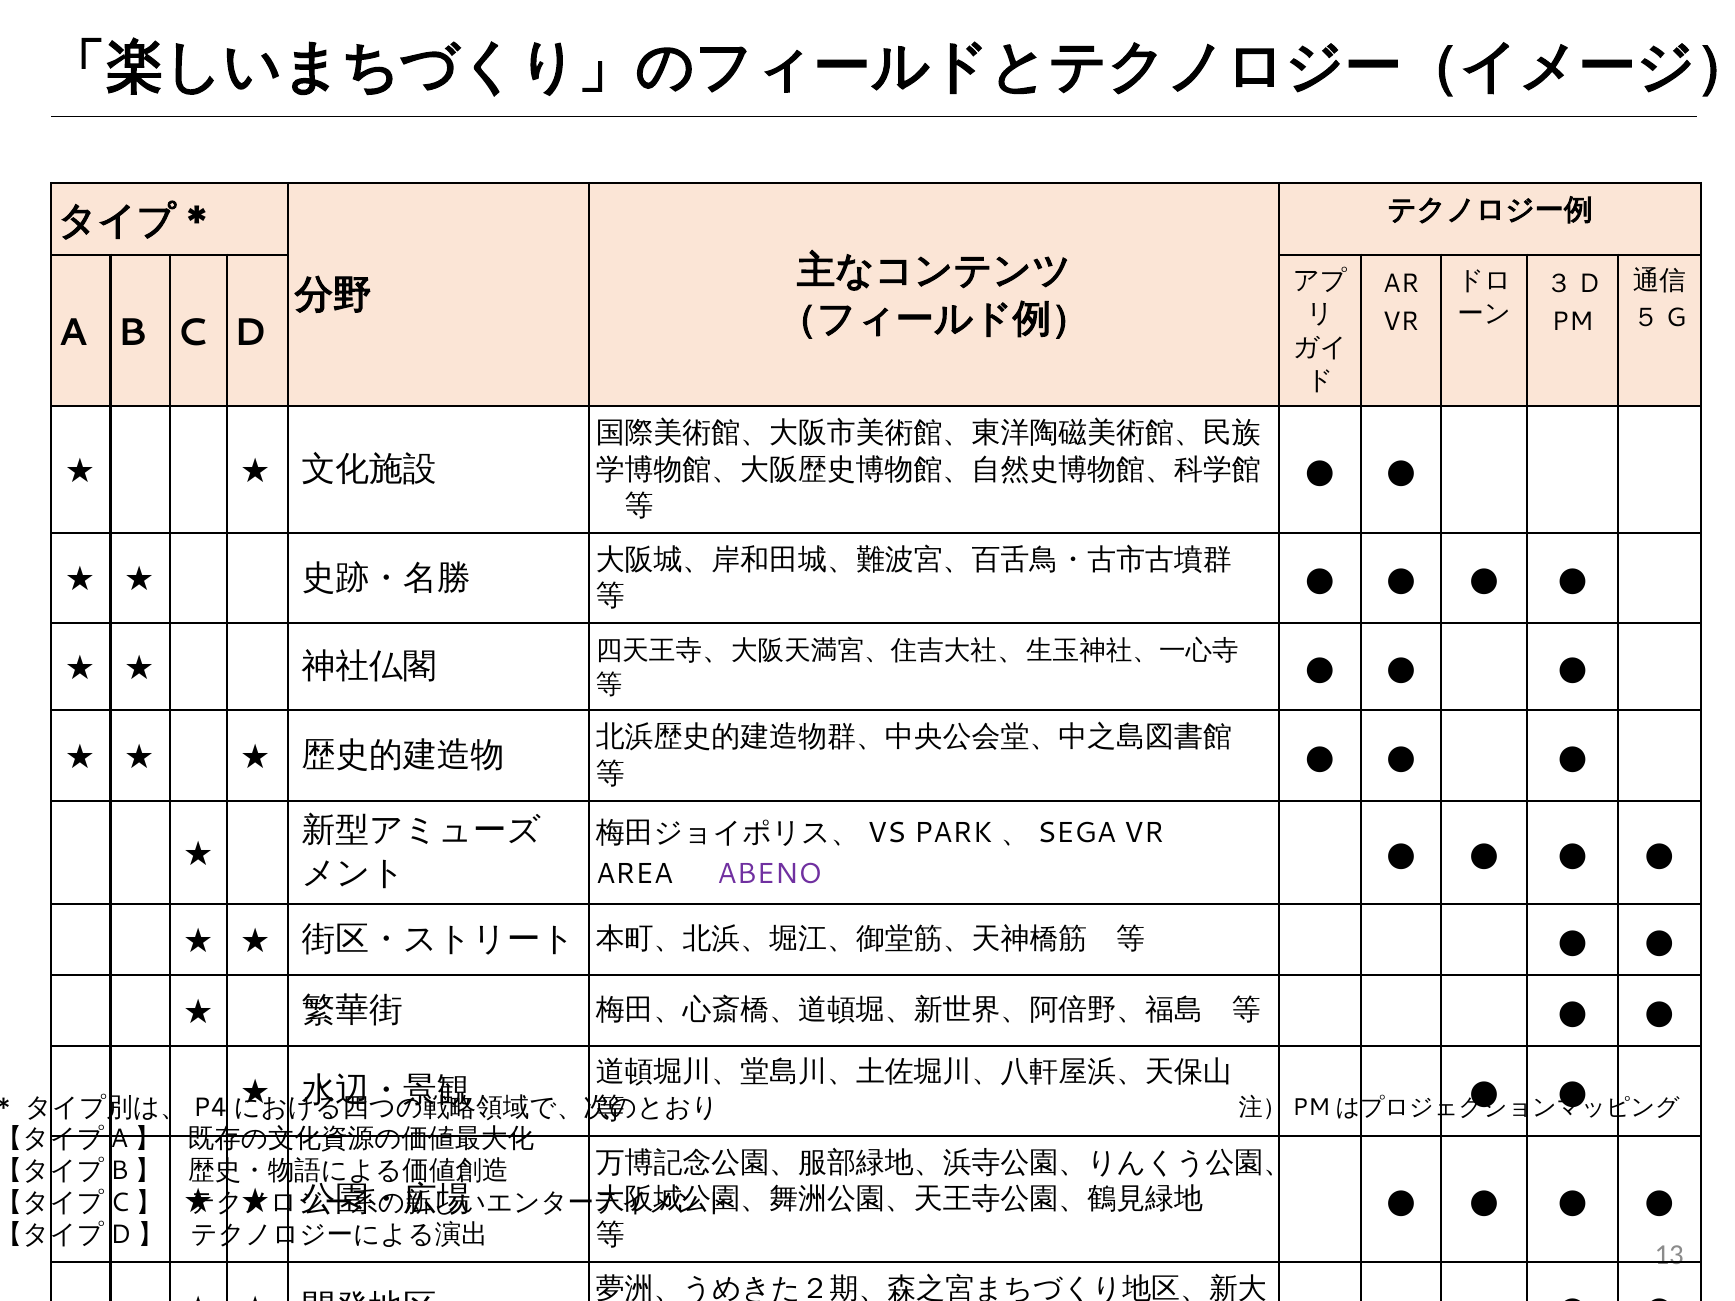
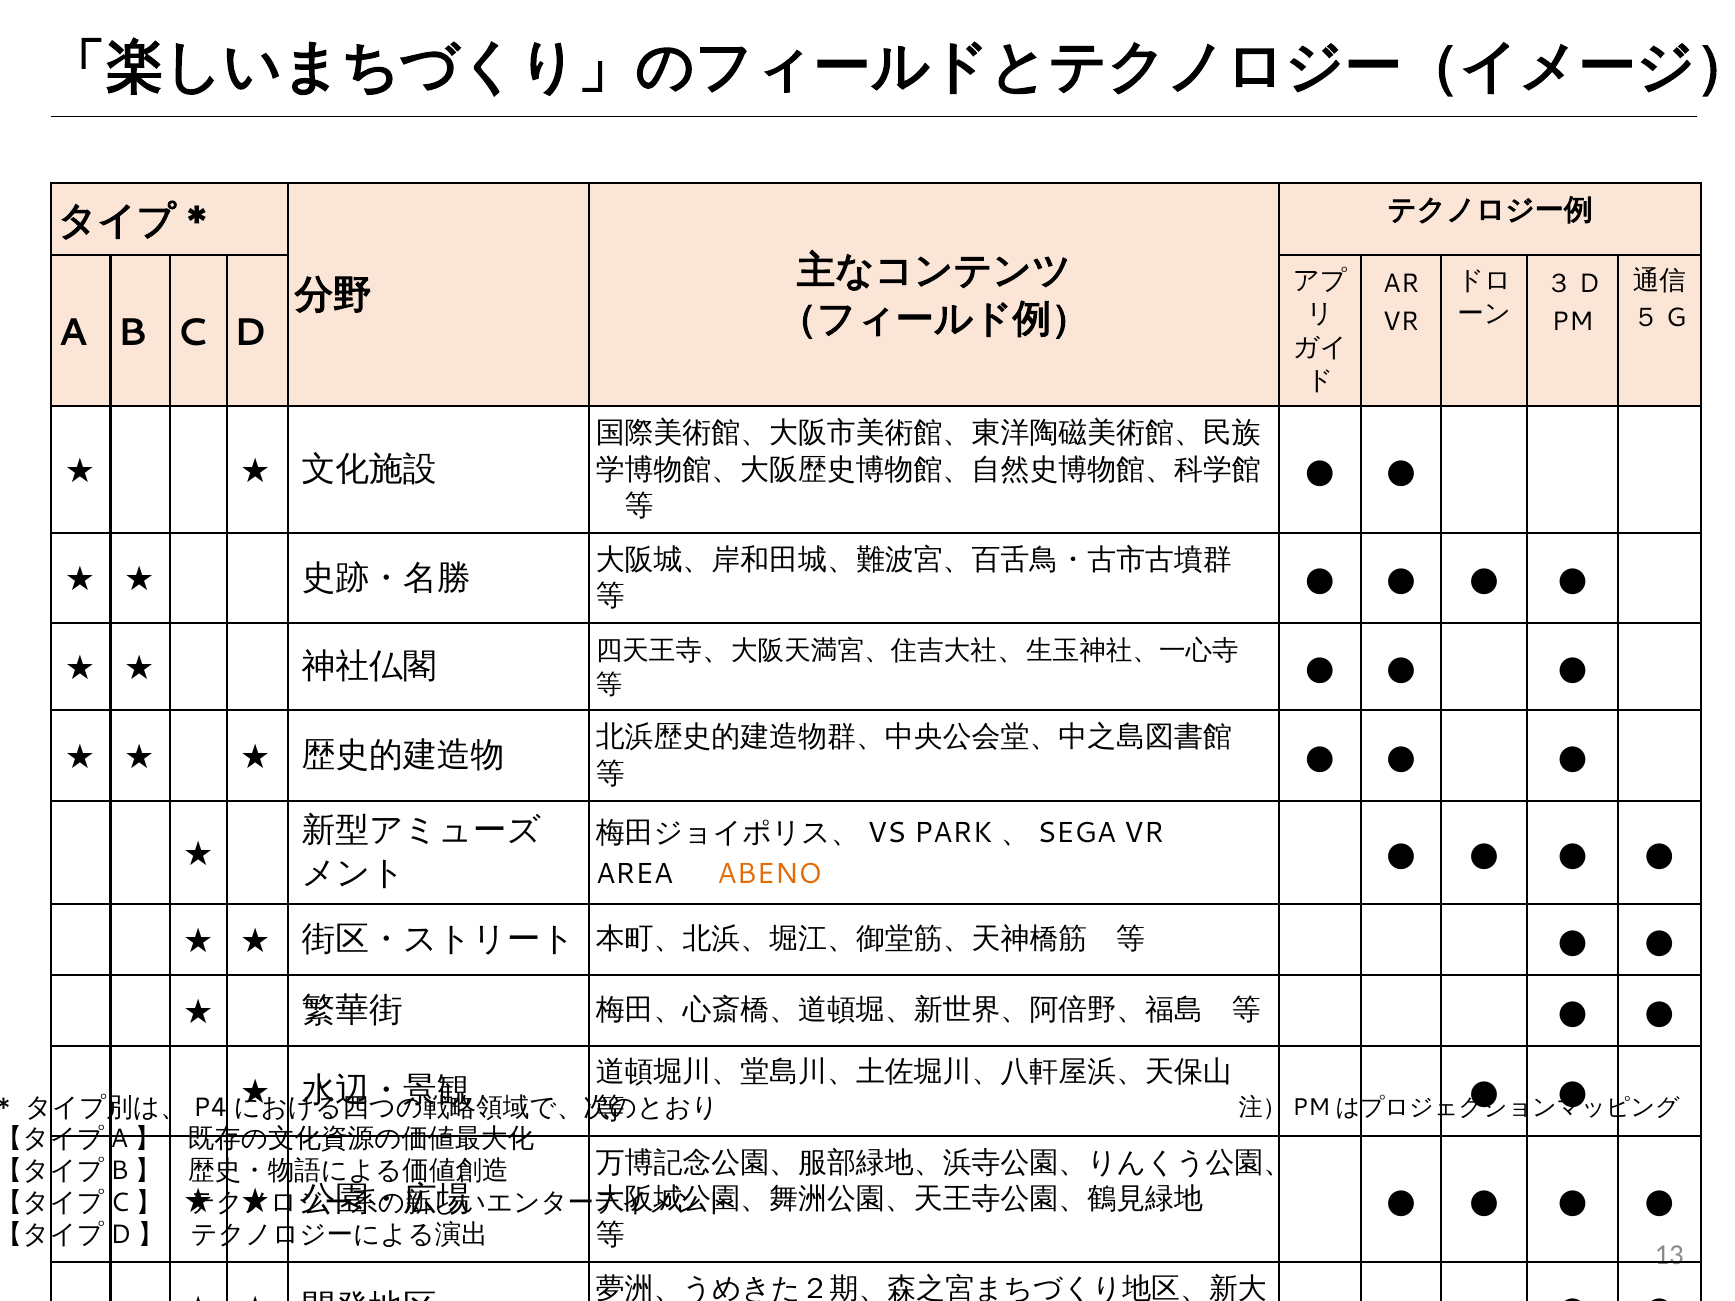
ABENO colour: purple -> orange
